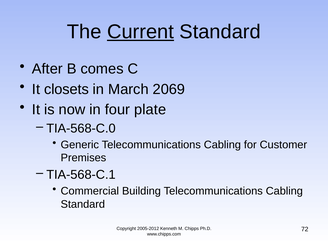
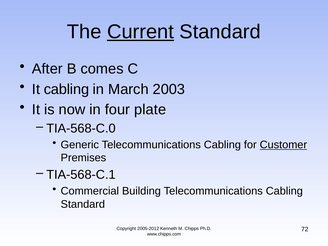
It closets: closets -> cabling
2069: 2069 -> 2003
Customer underline: none -> present
